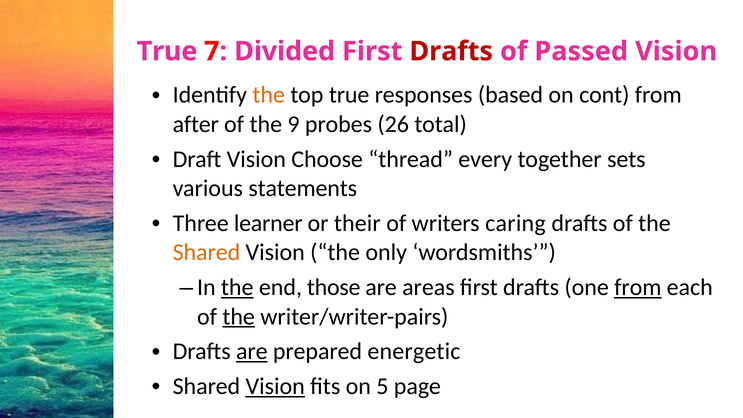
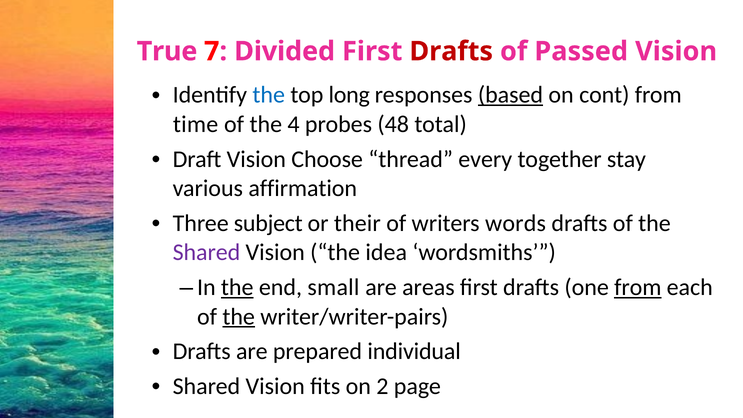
the at (269, 95) colour: orange -> blue
top true: true -> long
based underline: none -> present
after: after -> time
9: 9 -> 4
26: 26 -> 48
sets: sets -> stay
statements: statements -> affirmation
learner: learner -> subject
caring: caring -> words
Shared at (206, 252) colour: orange -> purple
only: only -> idea
those: those -> small
are at (252, 351) underline: present -> none
energetic: energetic -> individual
Vision at (275, 386) underline: present -> none
5: 5 -> 2
